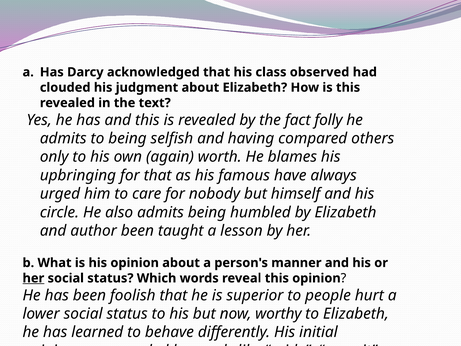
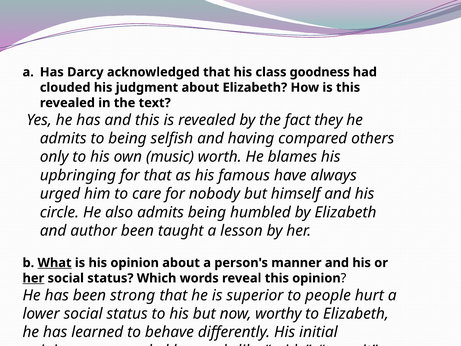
observed: observed -> goodness
folly: folly -> they
again: again -> music
What underline: none -> present
foolish: foolish -> strong
